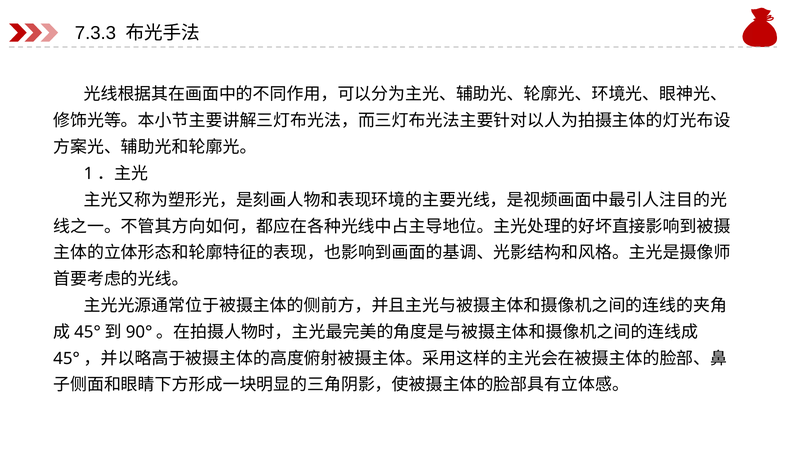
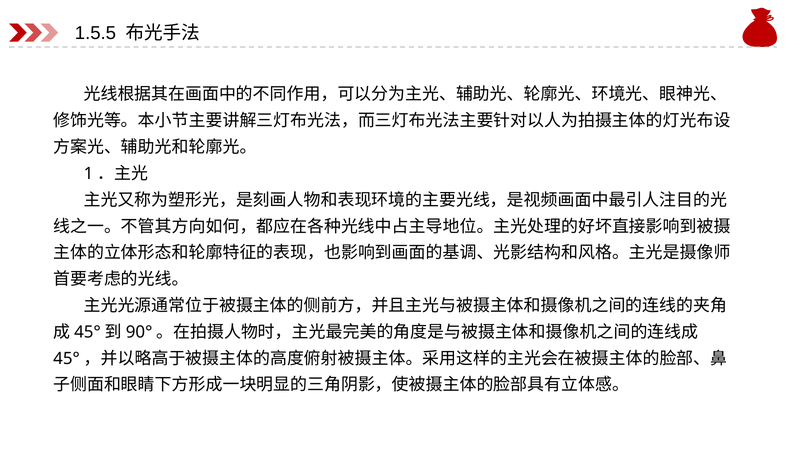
7.3.3: 7.3.3 -> 1.5.5
